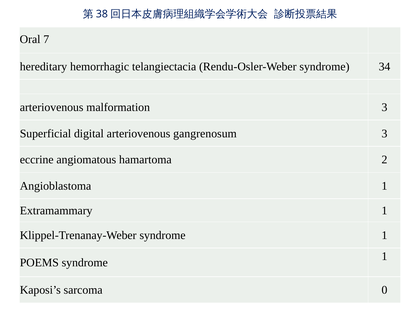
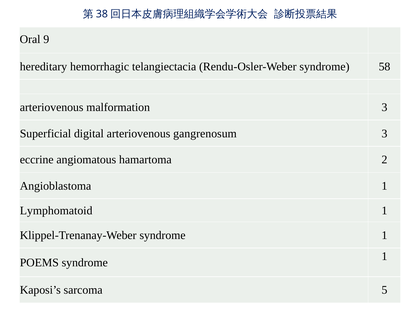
7: 7 -> 9
34: 34 -> 58
Extramammary: Extramammary -> Lymphomatoid
0: 0 -> 5
